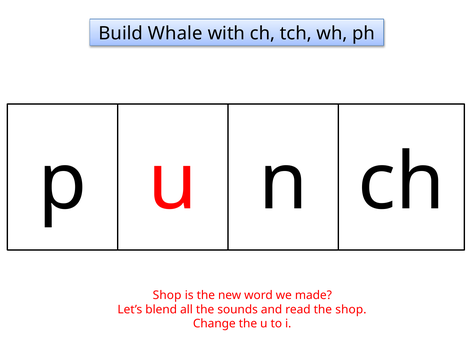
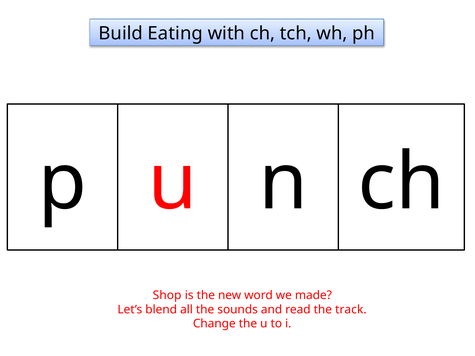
Whale: Whale -> Eating
the shop: shop -> track
